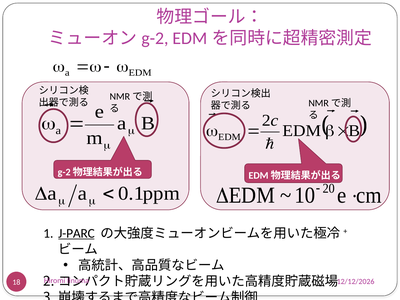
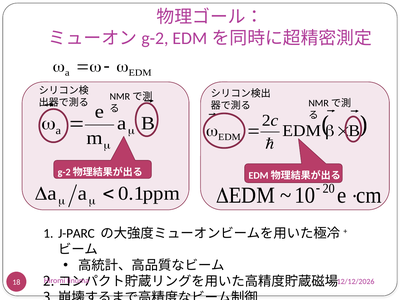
J-PARC underline: present -> none
